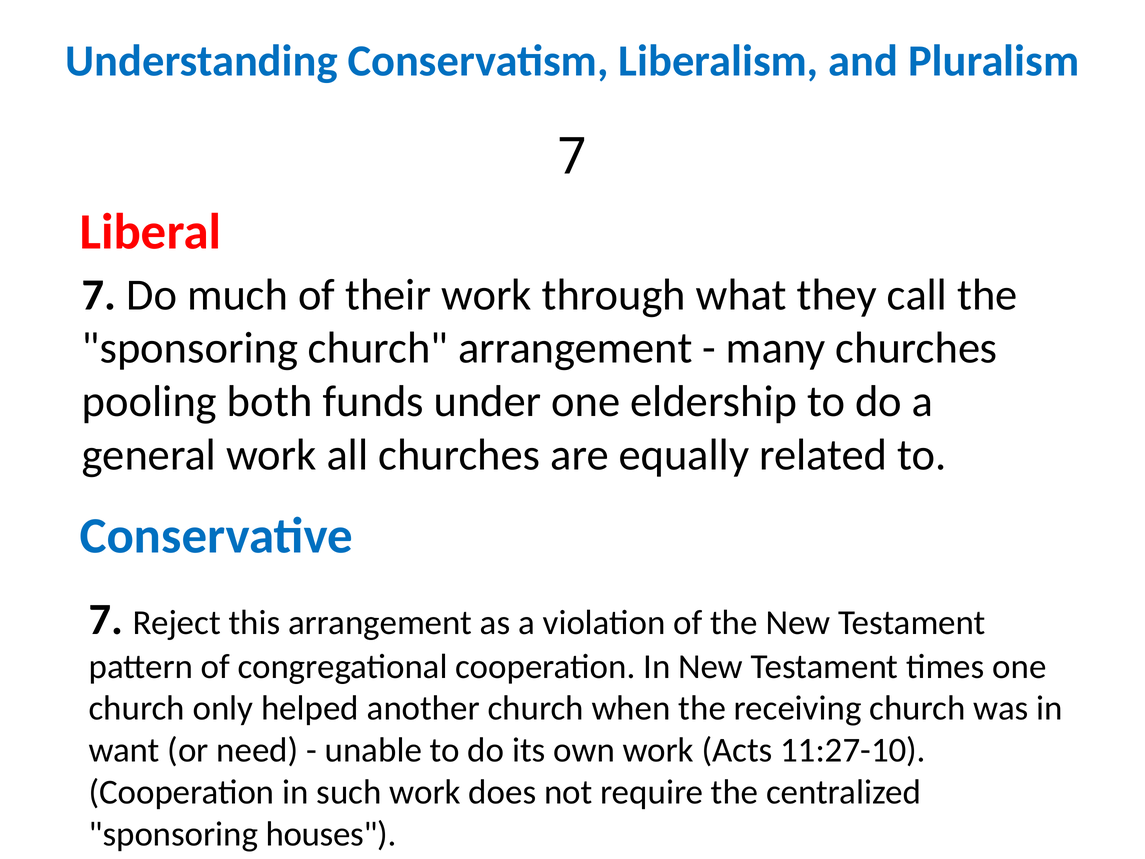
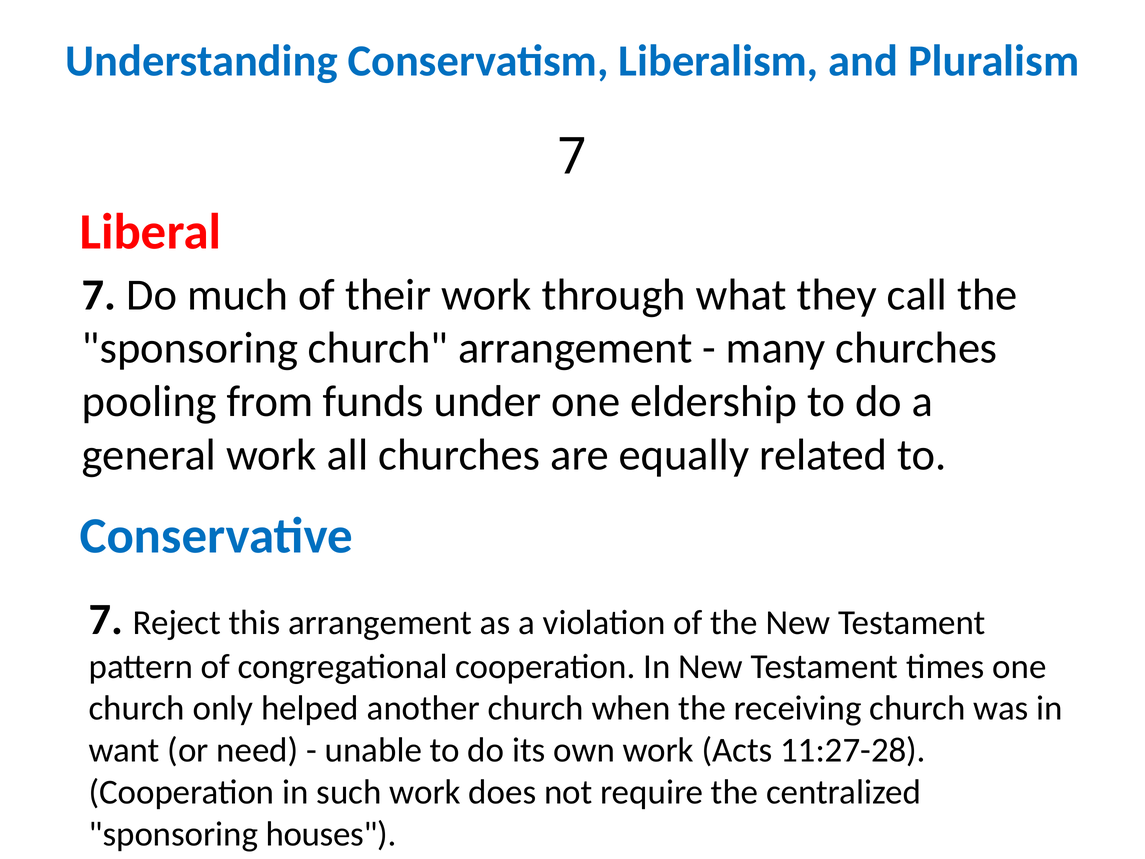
both: both -> from
11:27-10: 11:27-10 -> 11:27-28
